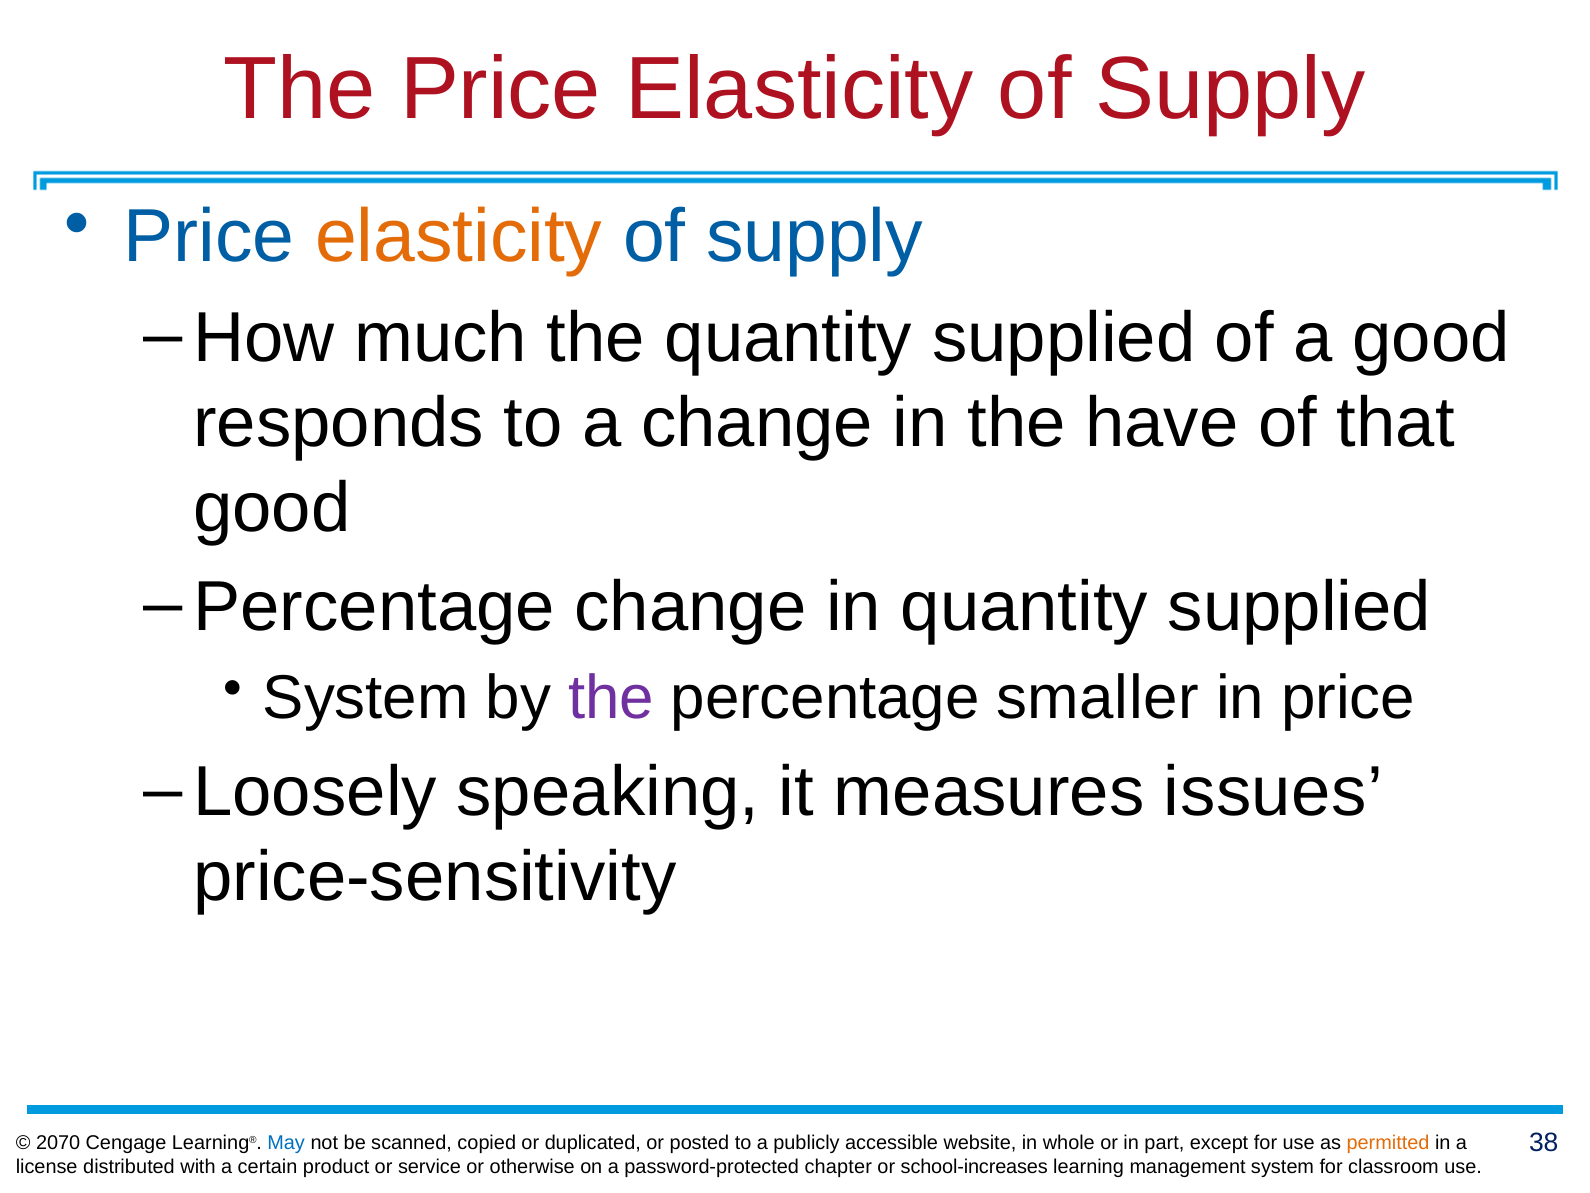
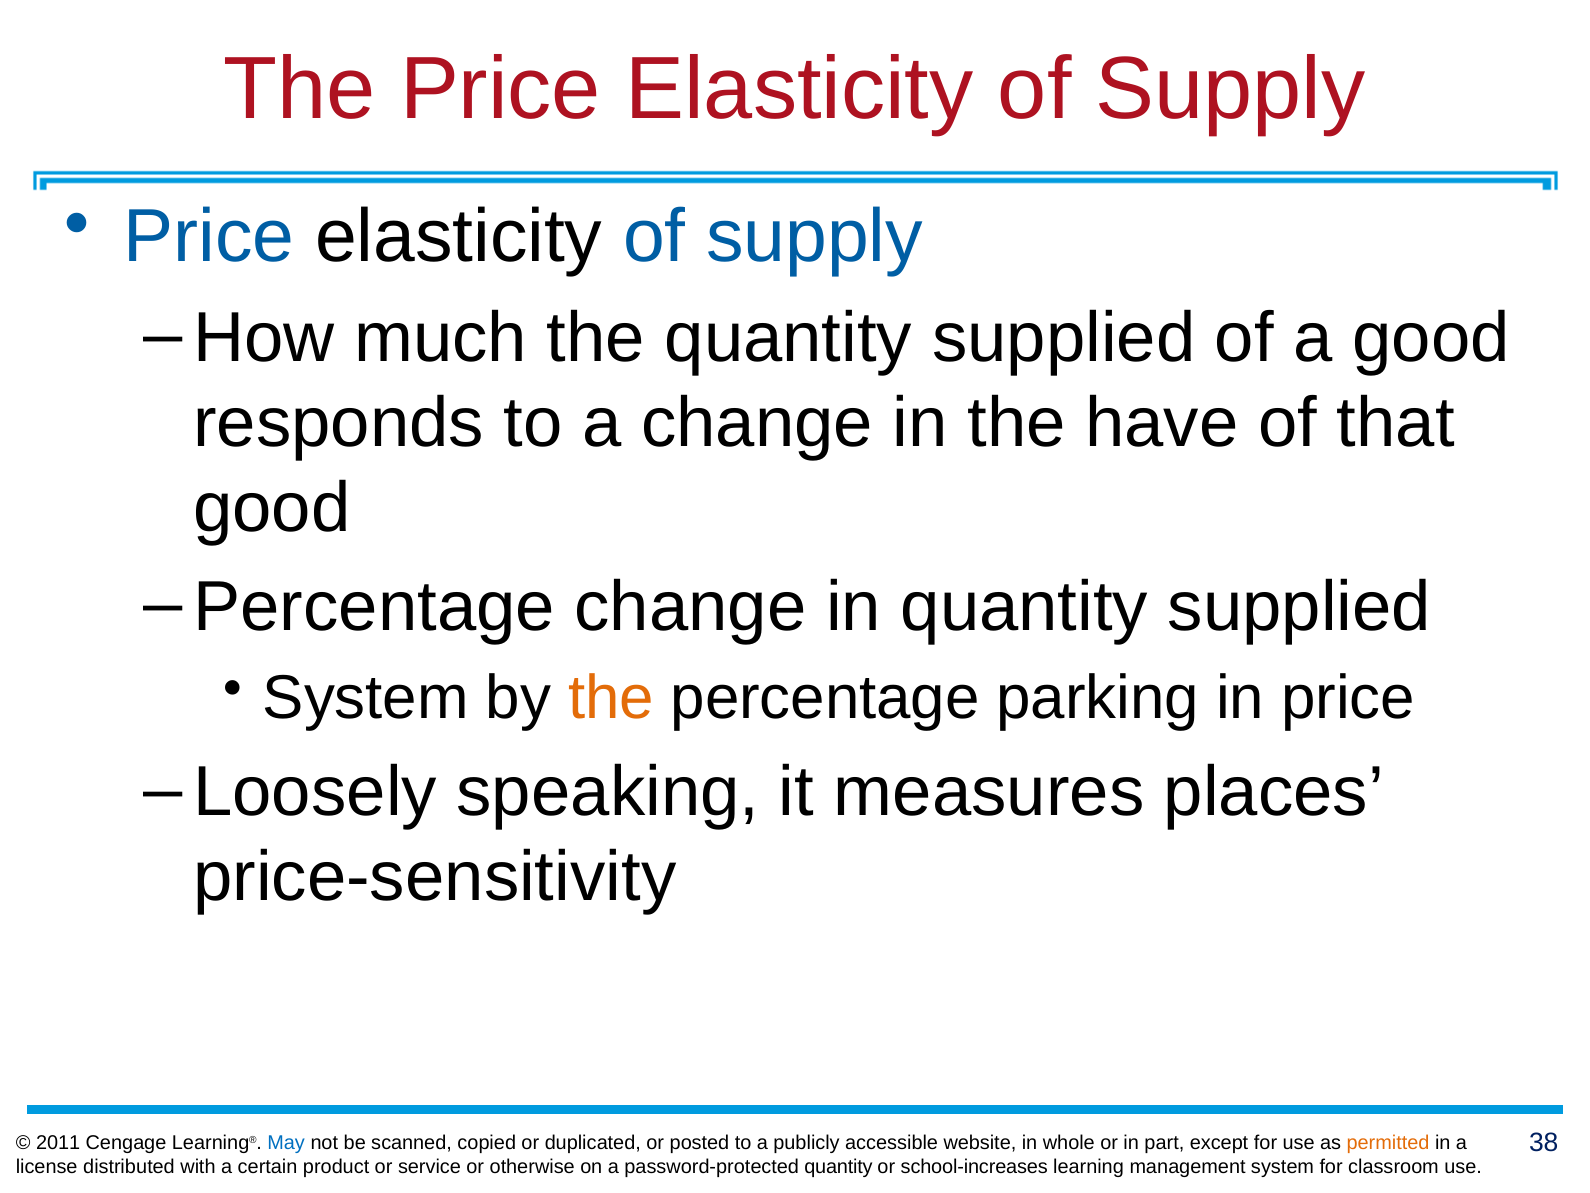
elasticity at (459, 237) colour: orange -> black
the at (611, 698) colour: purple -> orange
smaller: smaller -> parking
issues: issues -> places
2070: 2070 -> 2011
password-protected chapter: chapter -> quantity
